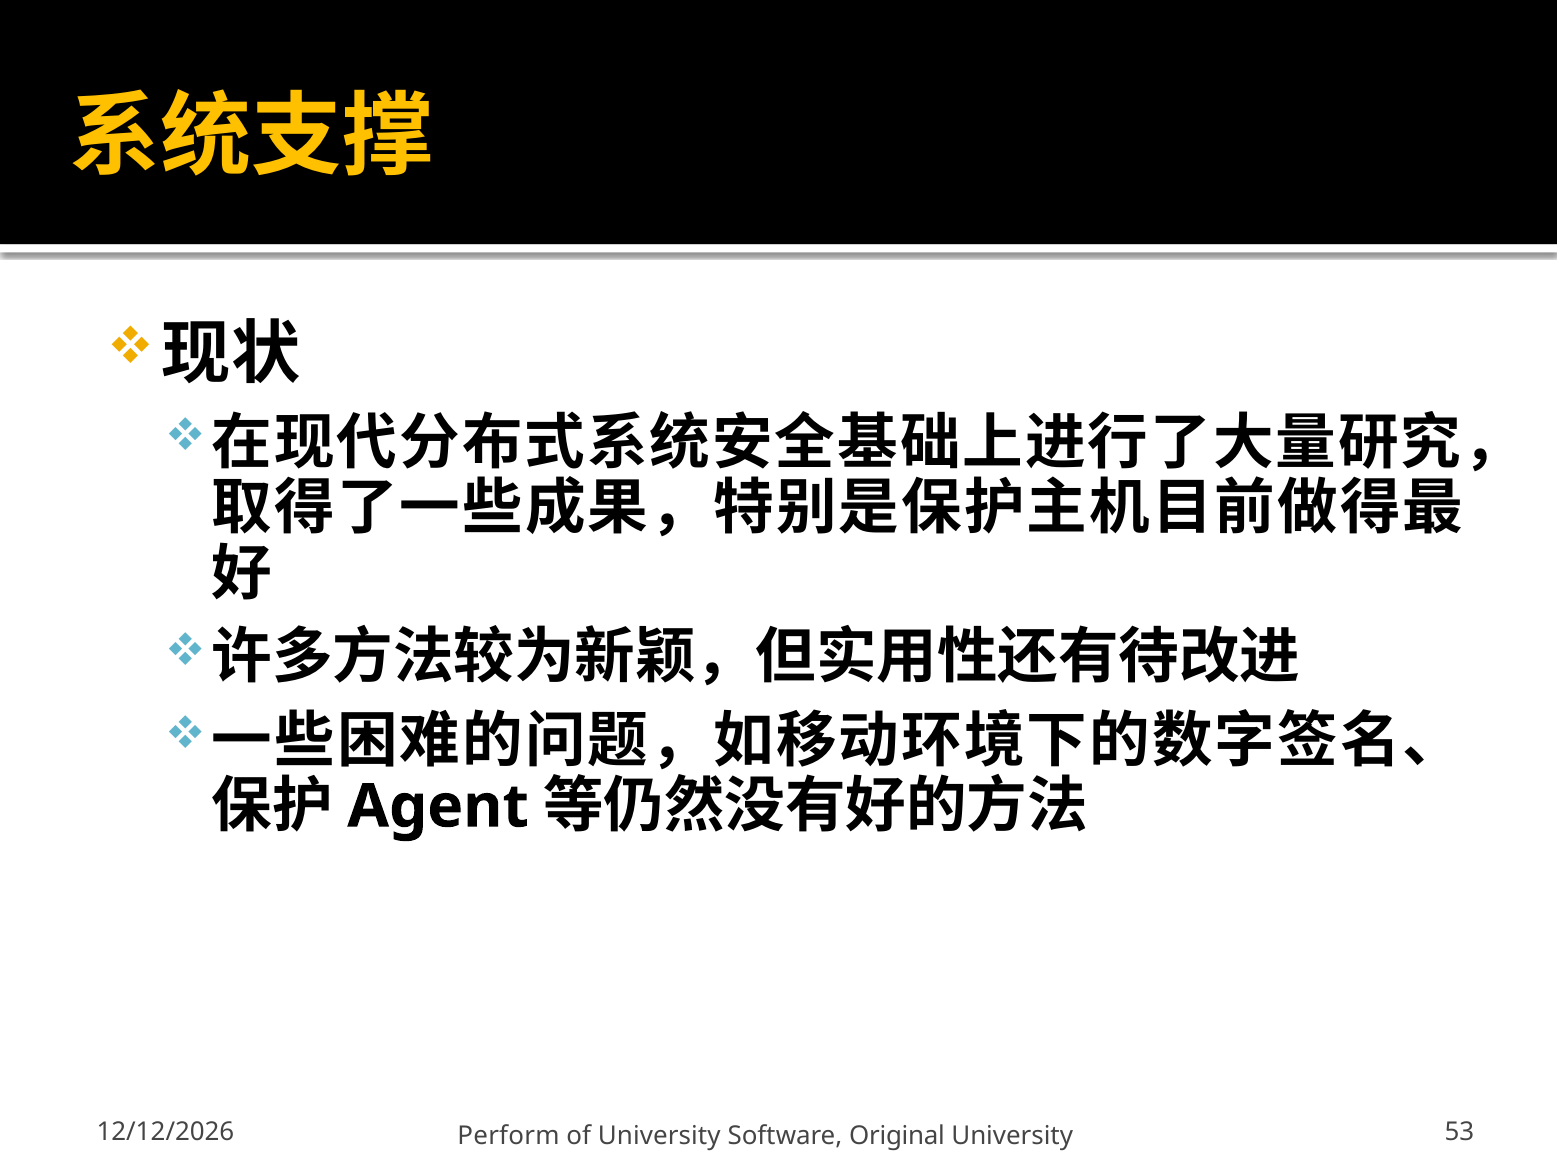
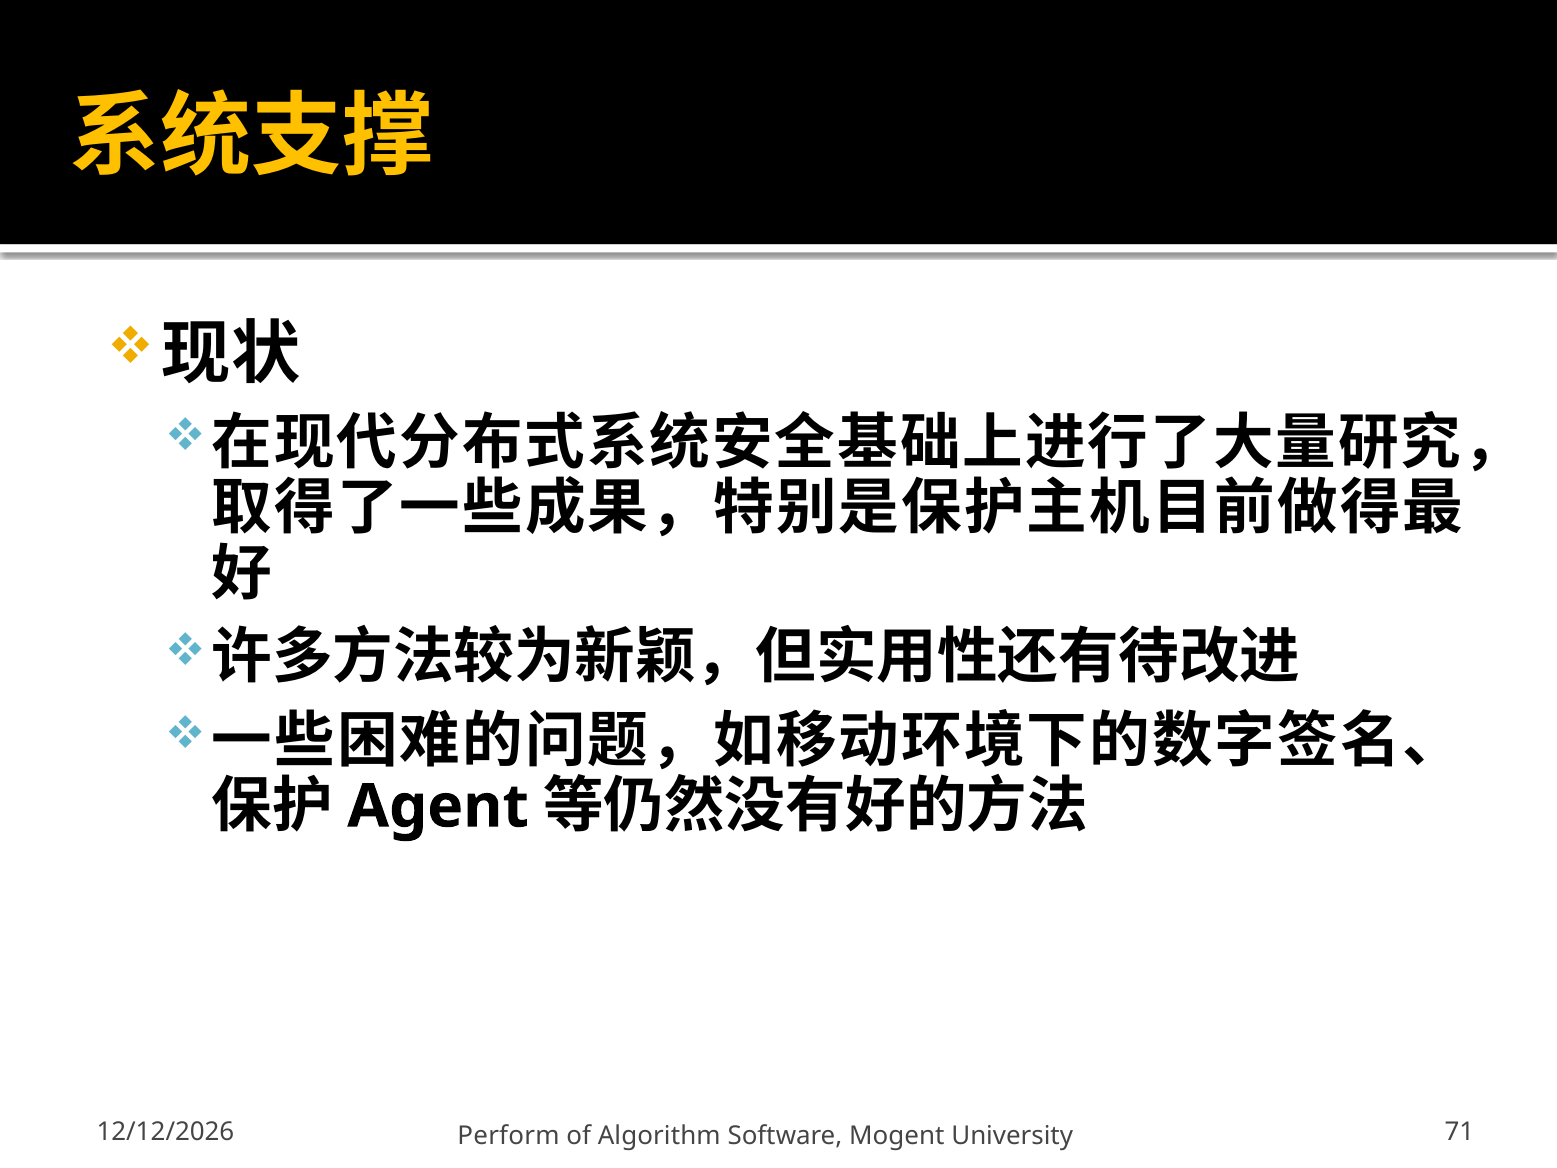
of University: University -> Algorithm
Original: Original -> Mogent
53: 53 -> 71
